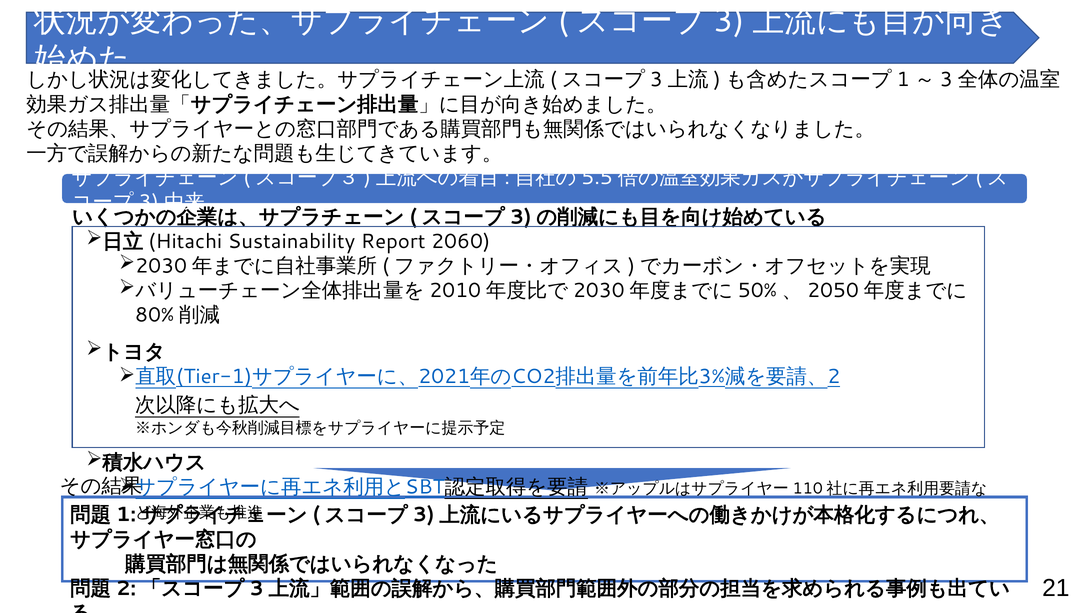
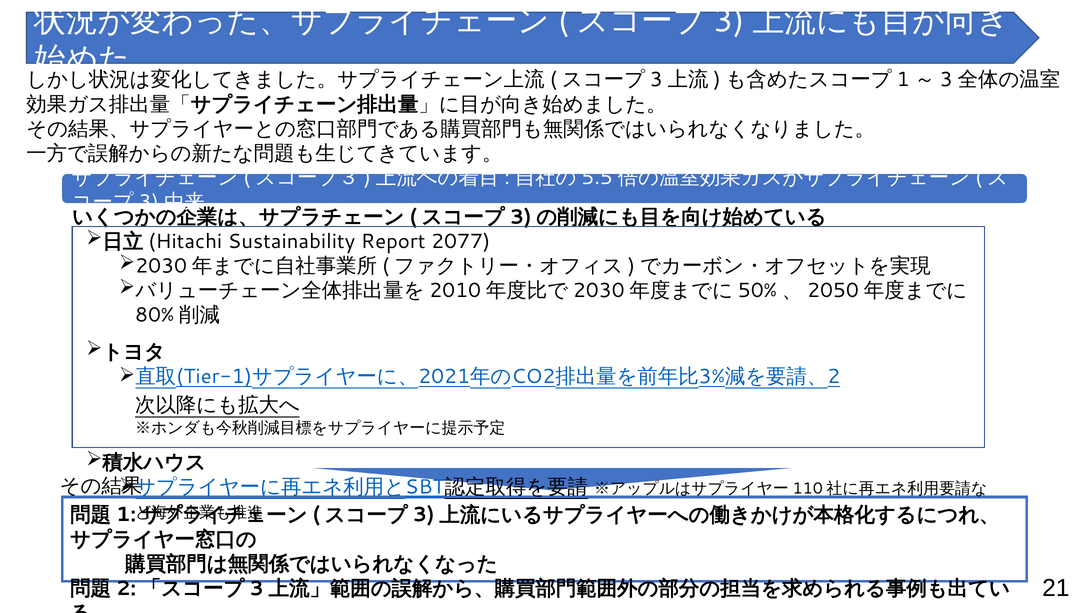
2060: 2060 -> 2077
